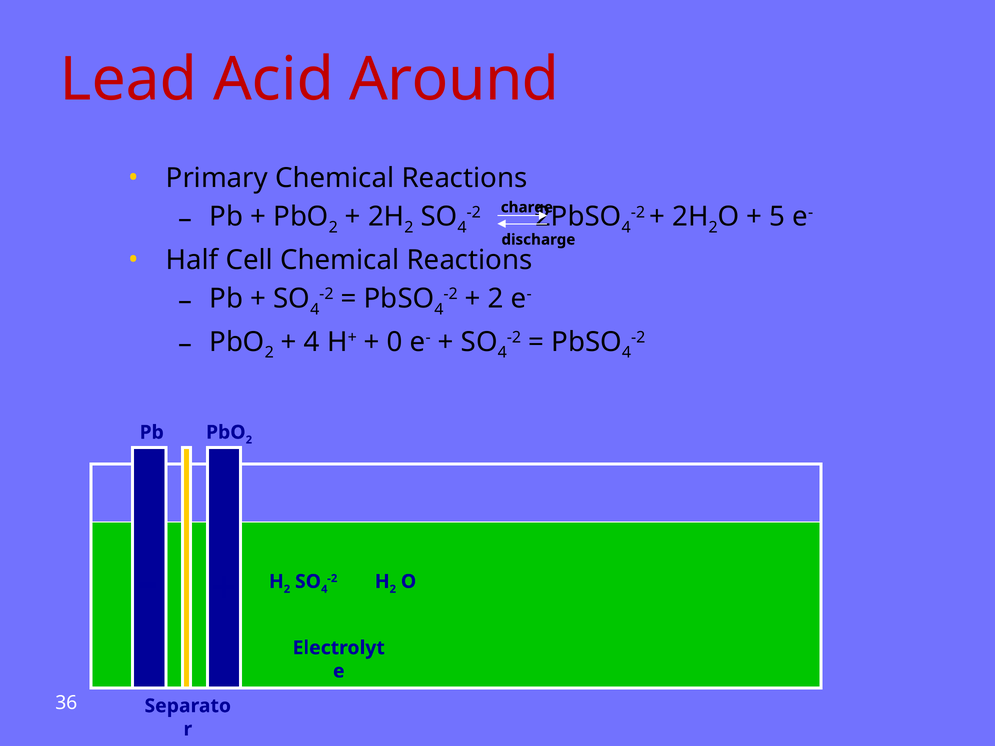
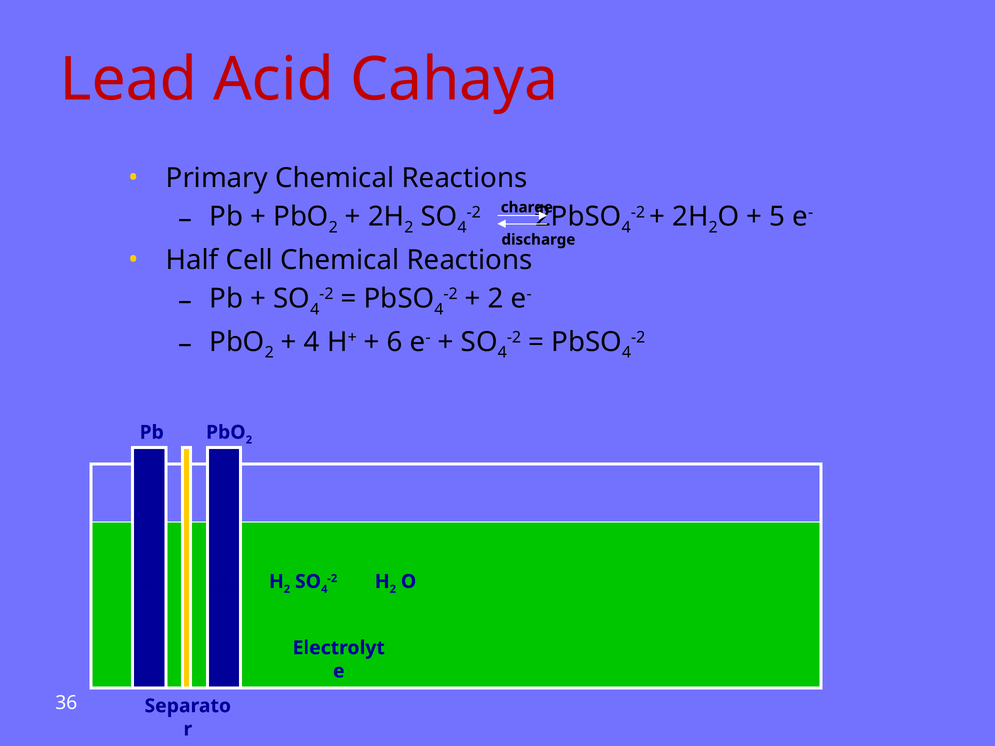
Around: Around -> Cahaya
0: 0 -> 6
